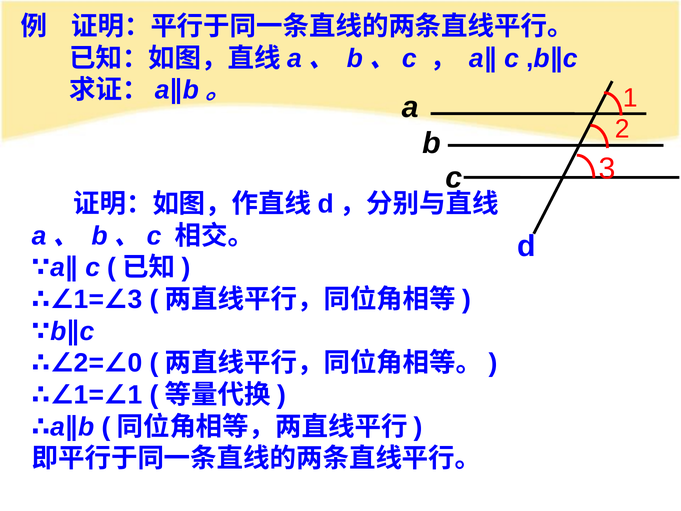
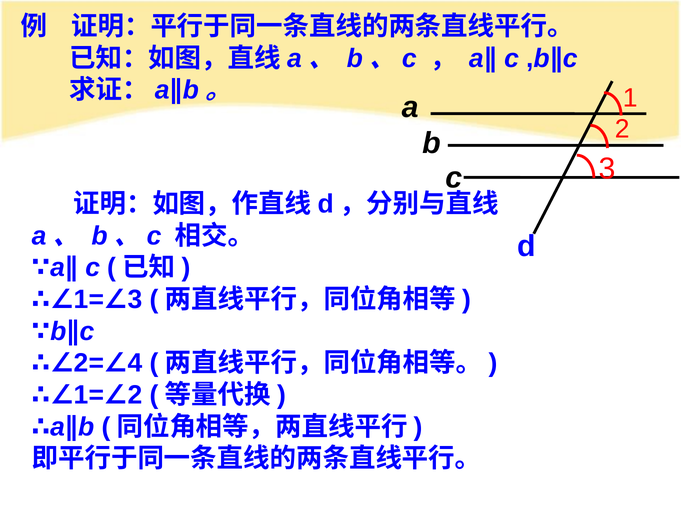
0: 0 -> 4
1 at (135, 395): 1 -> 2
